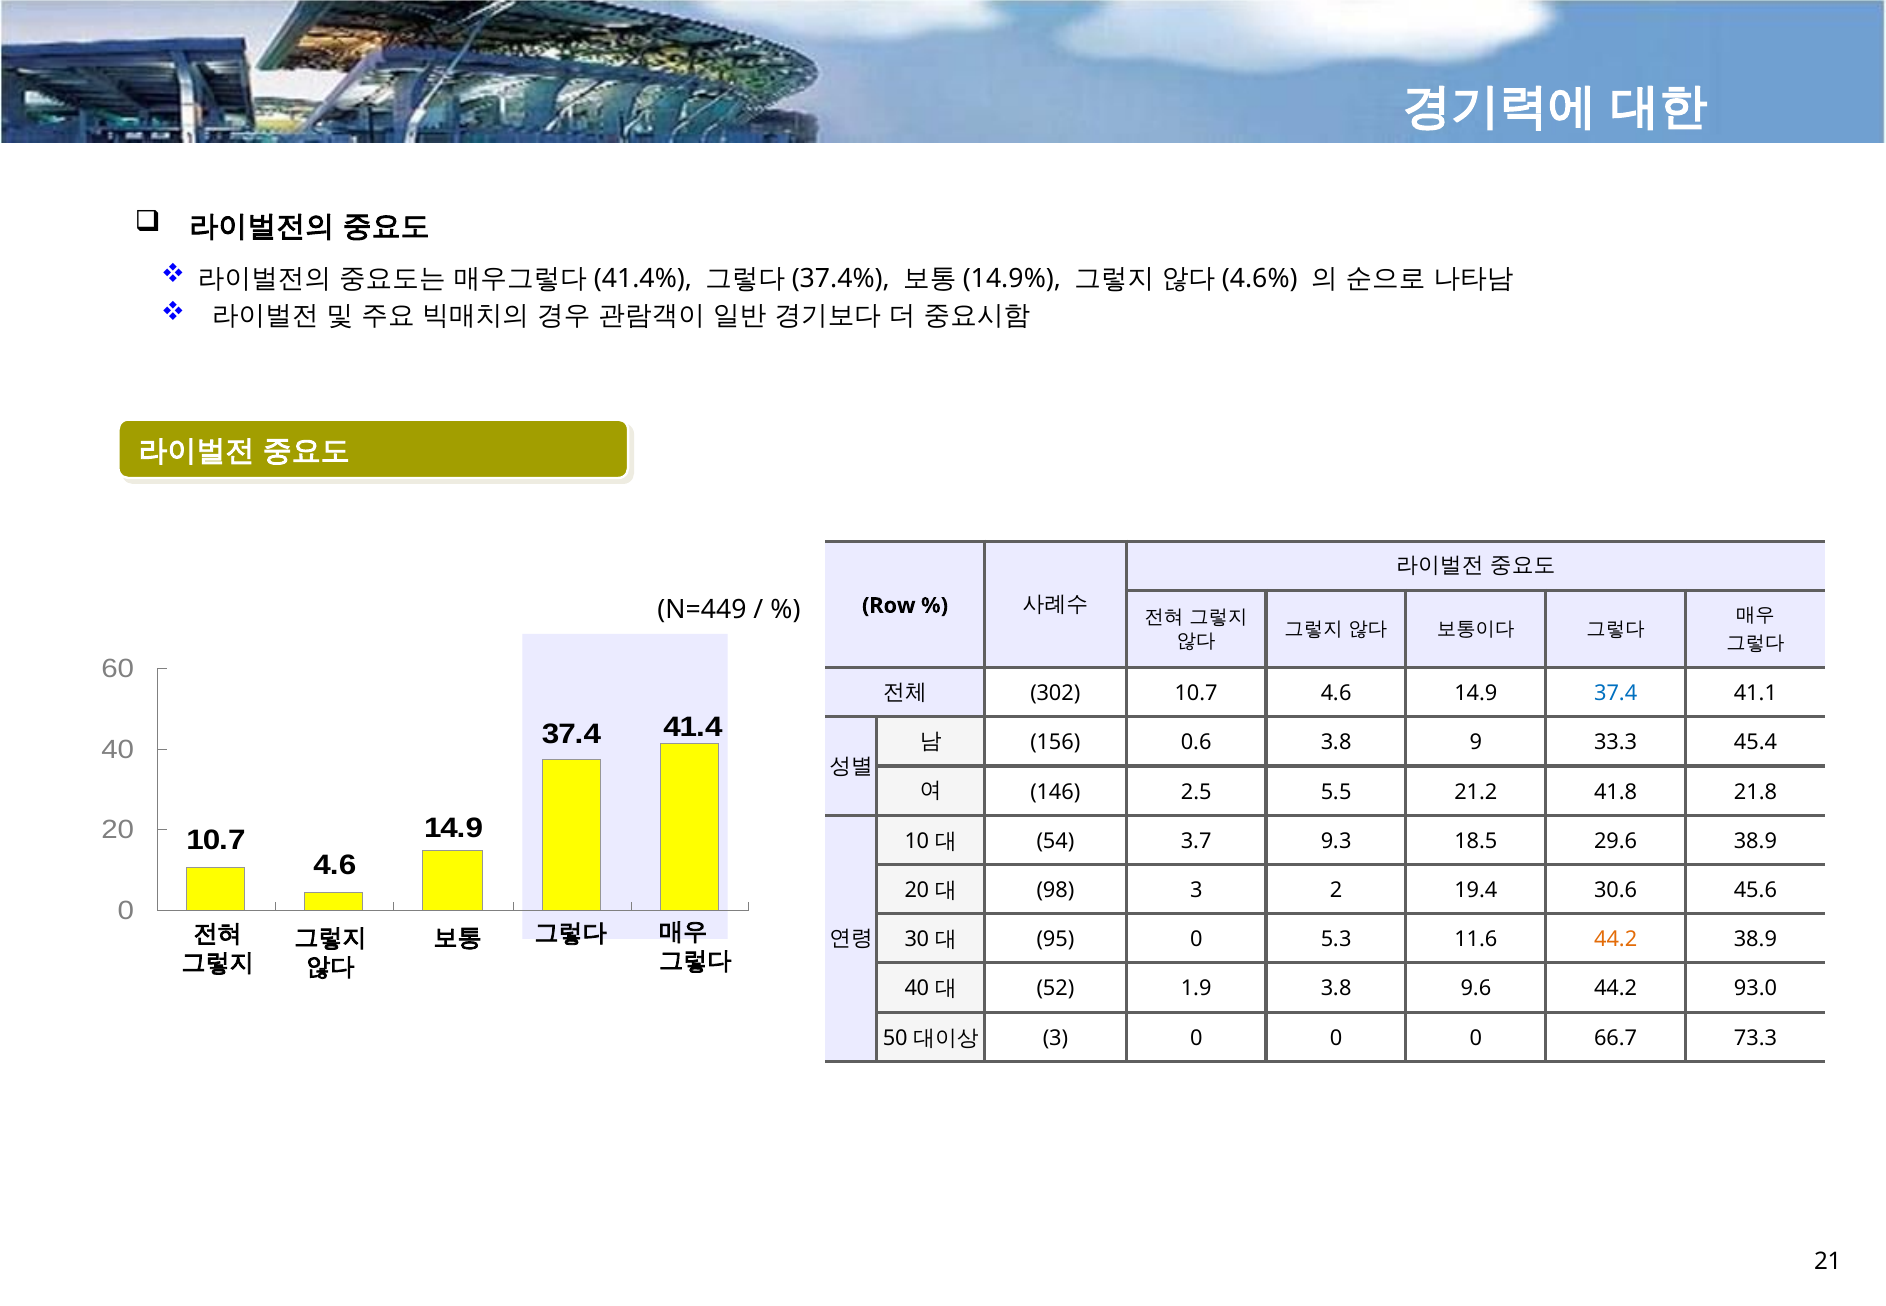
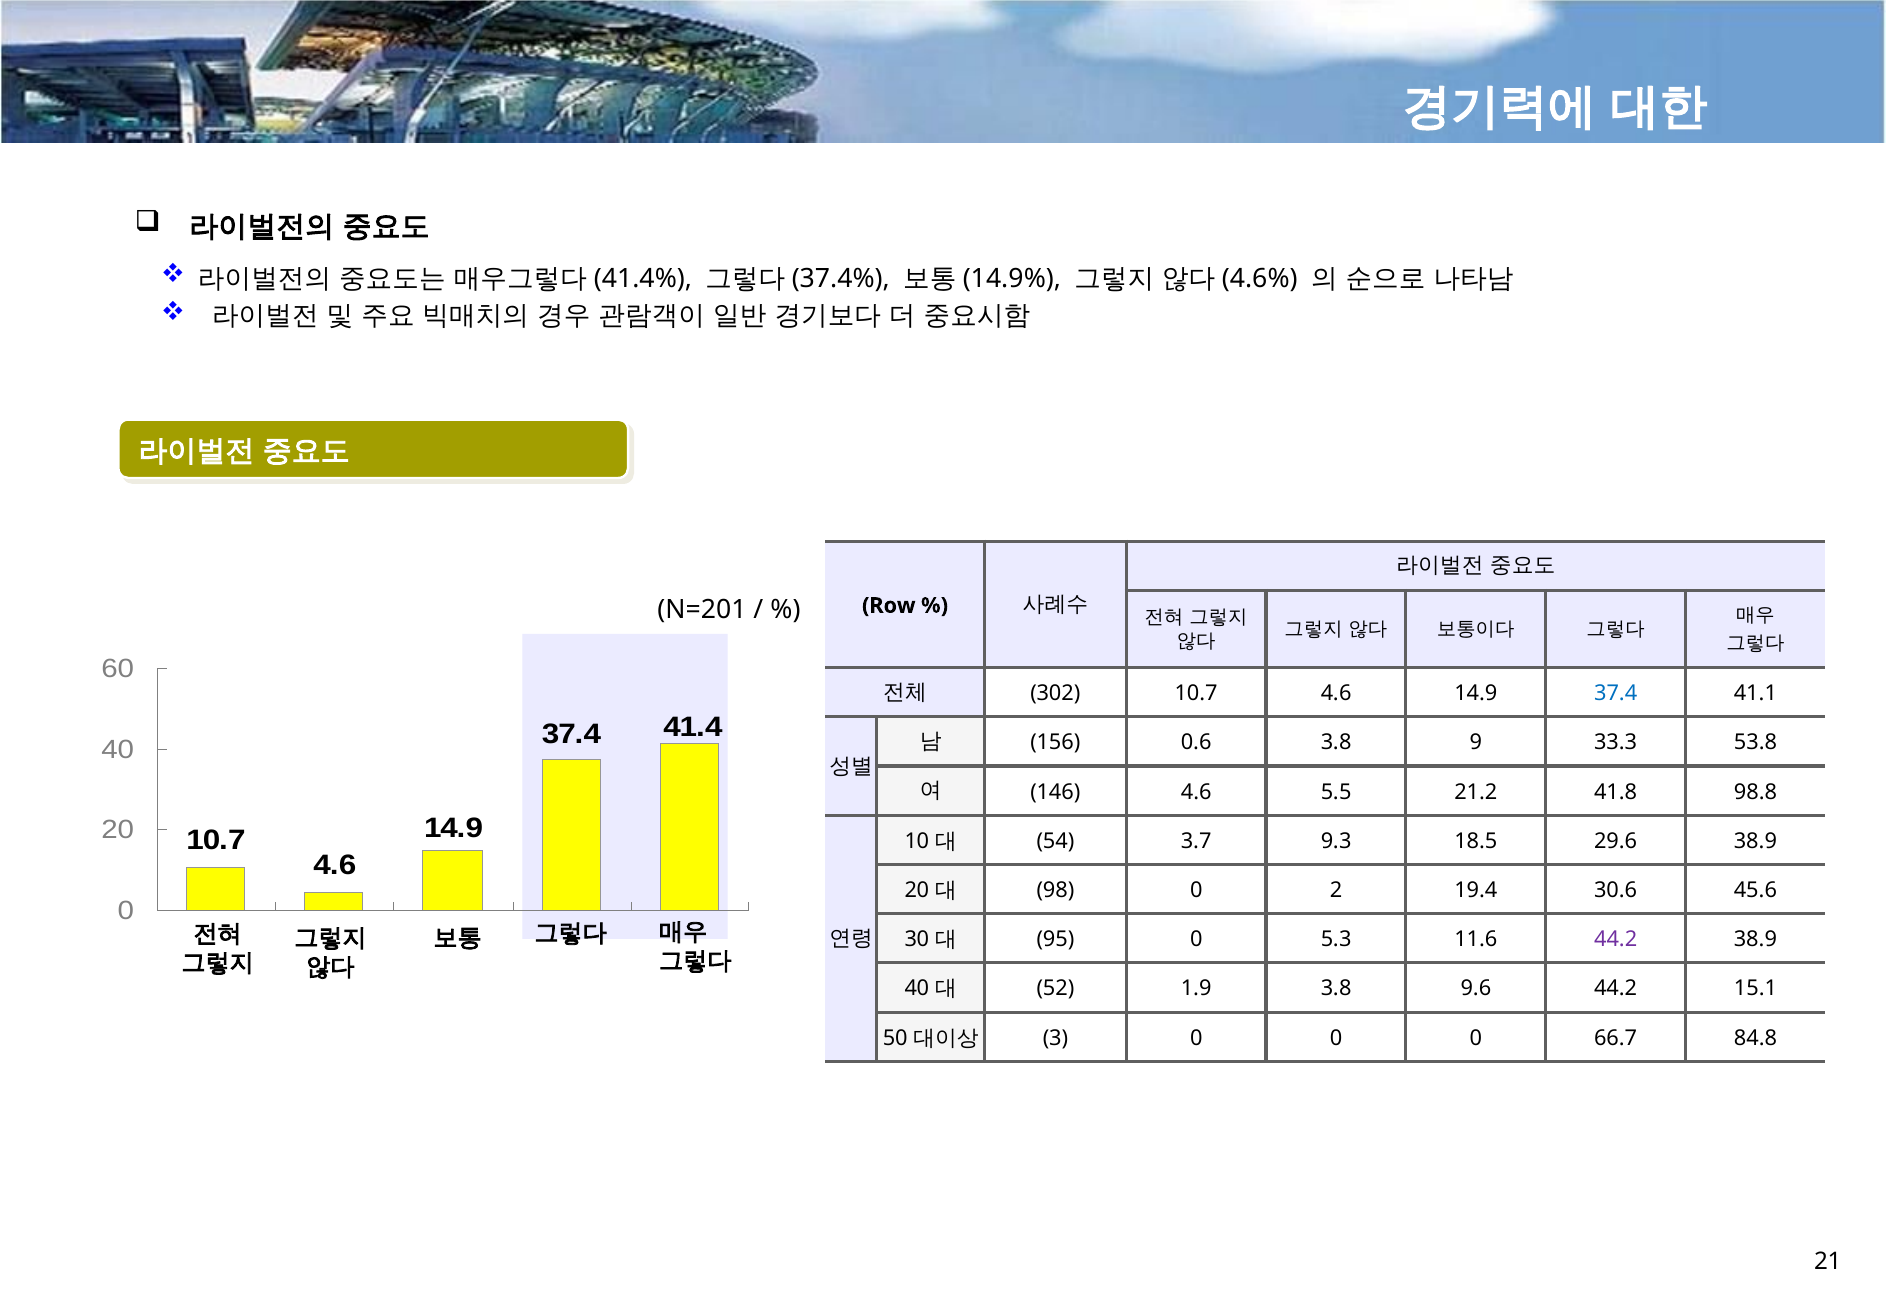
N=449: N=449 -> N=201
45.4: 45.4 -> 53.8
146 2.5: 2.5 -> 4.6
21.8: 21.8 -> 98.8
98 3: 3 -> 0
44.2 at (1616, 939) colour: orange -> purple
93.0: 93.0 -> 15.1
73.3: 73.3 -> 84.8
